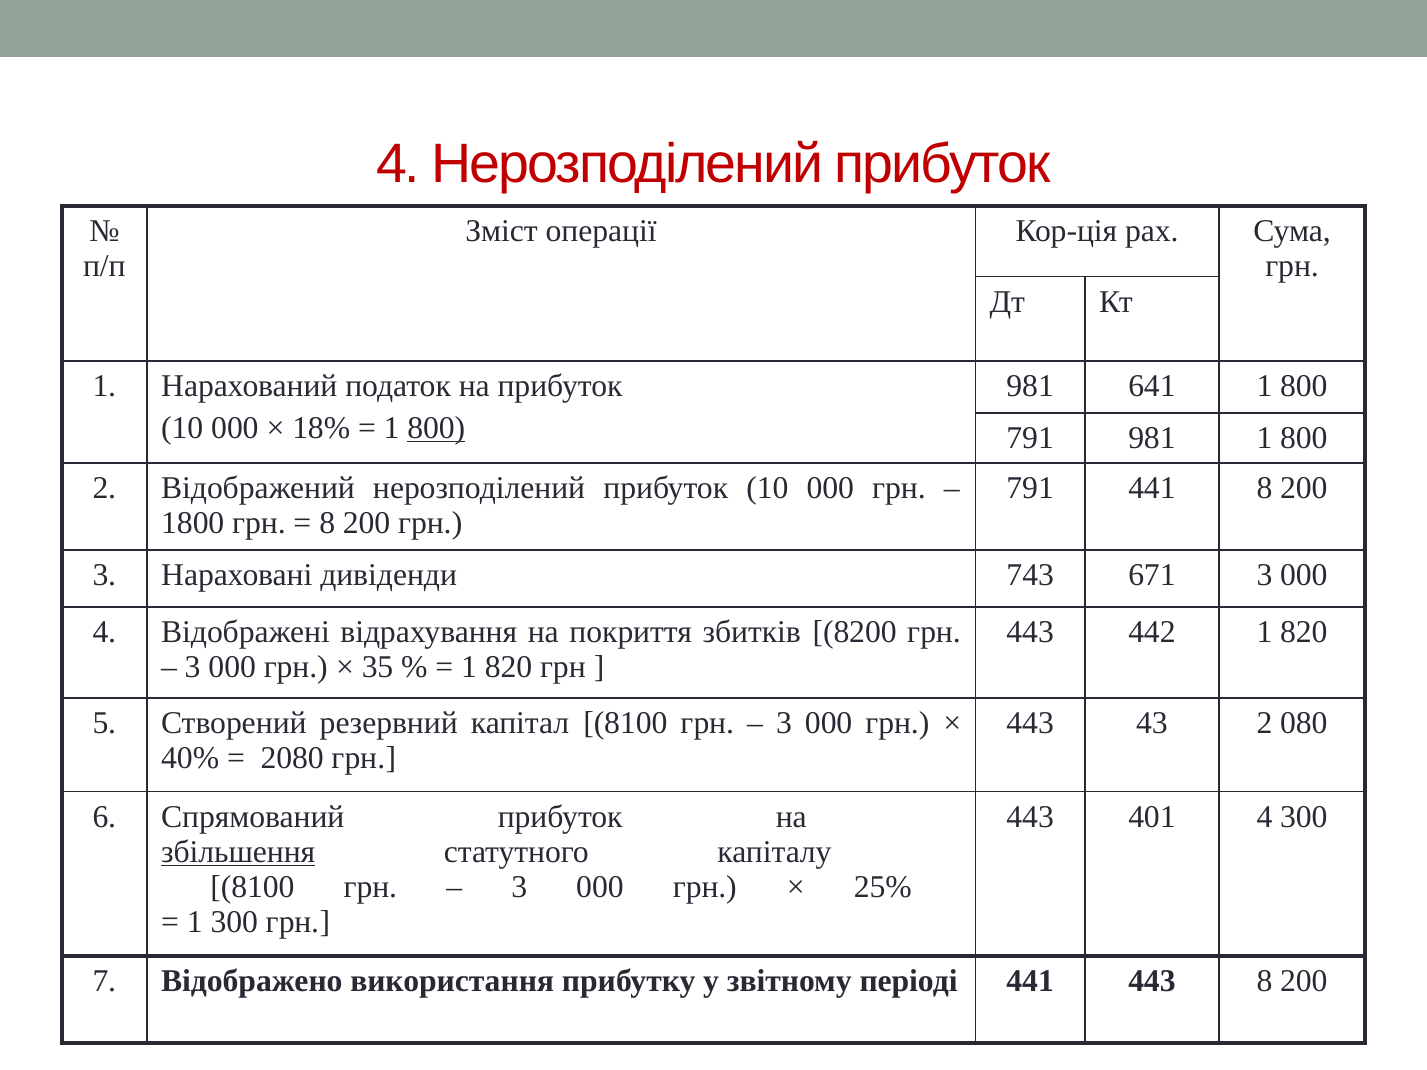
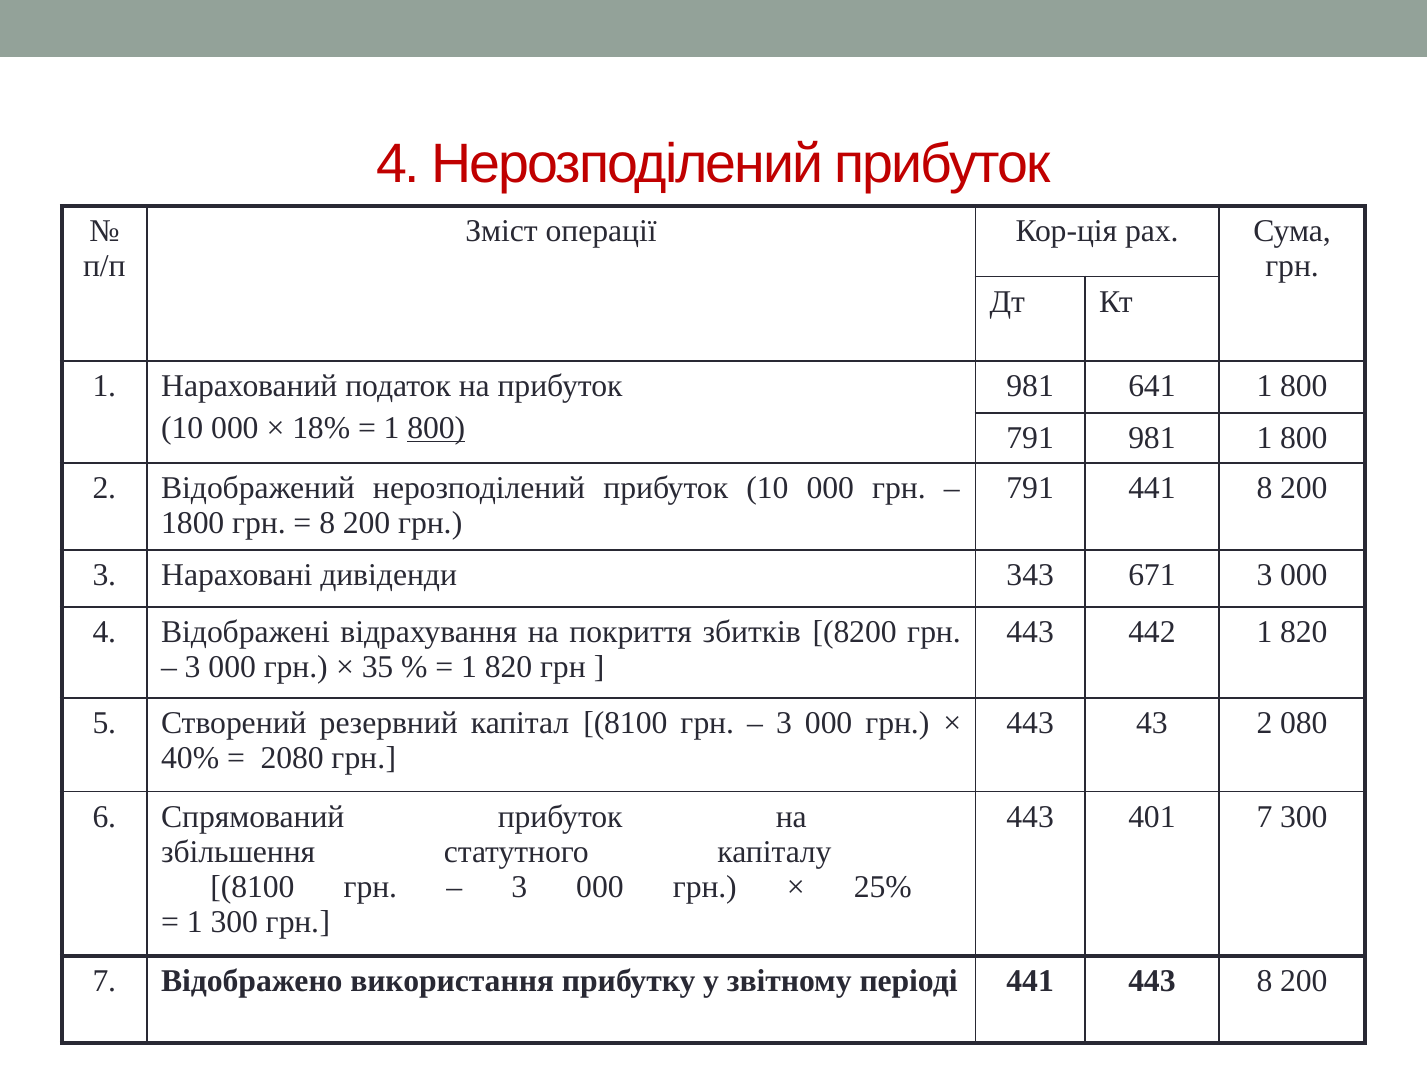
743: 743 -> 343
401 4: 4 -> 7
збільшення underline: present -> none
